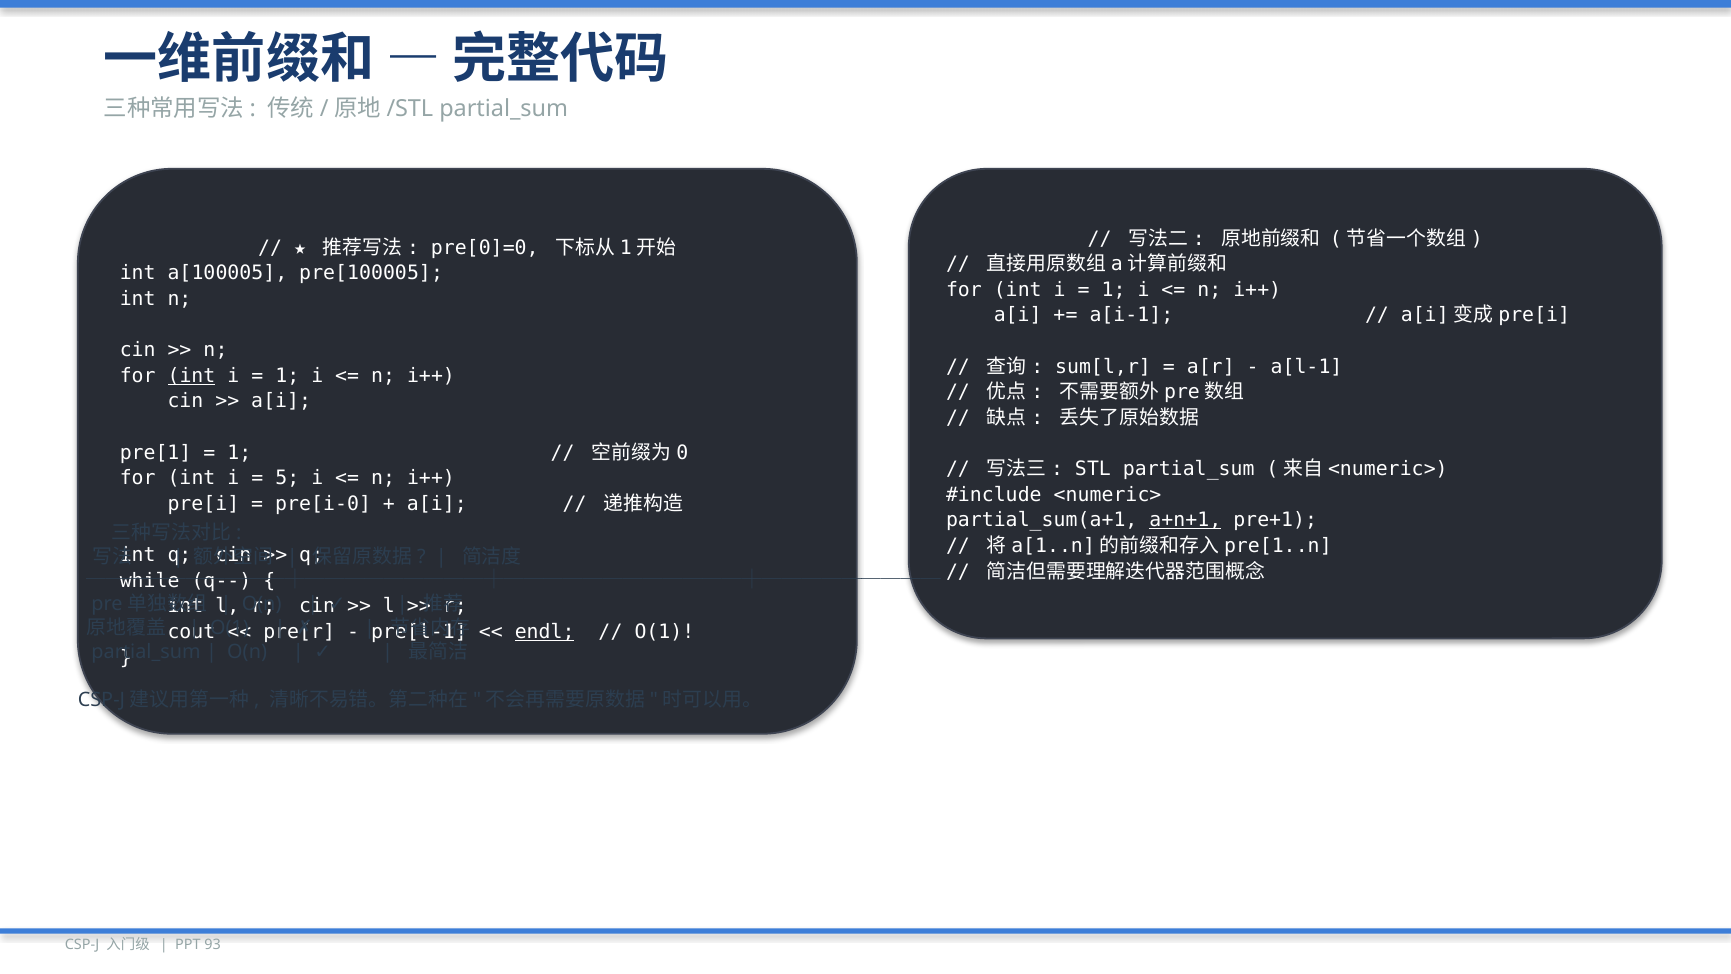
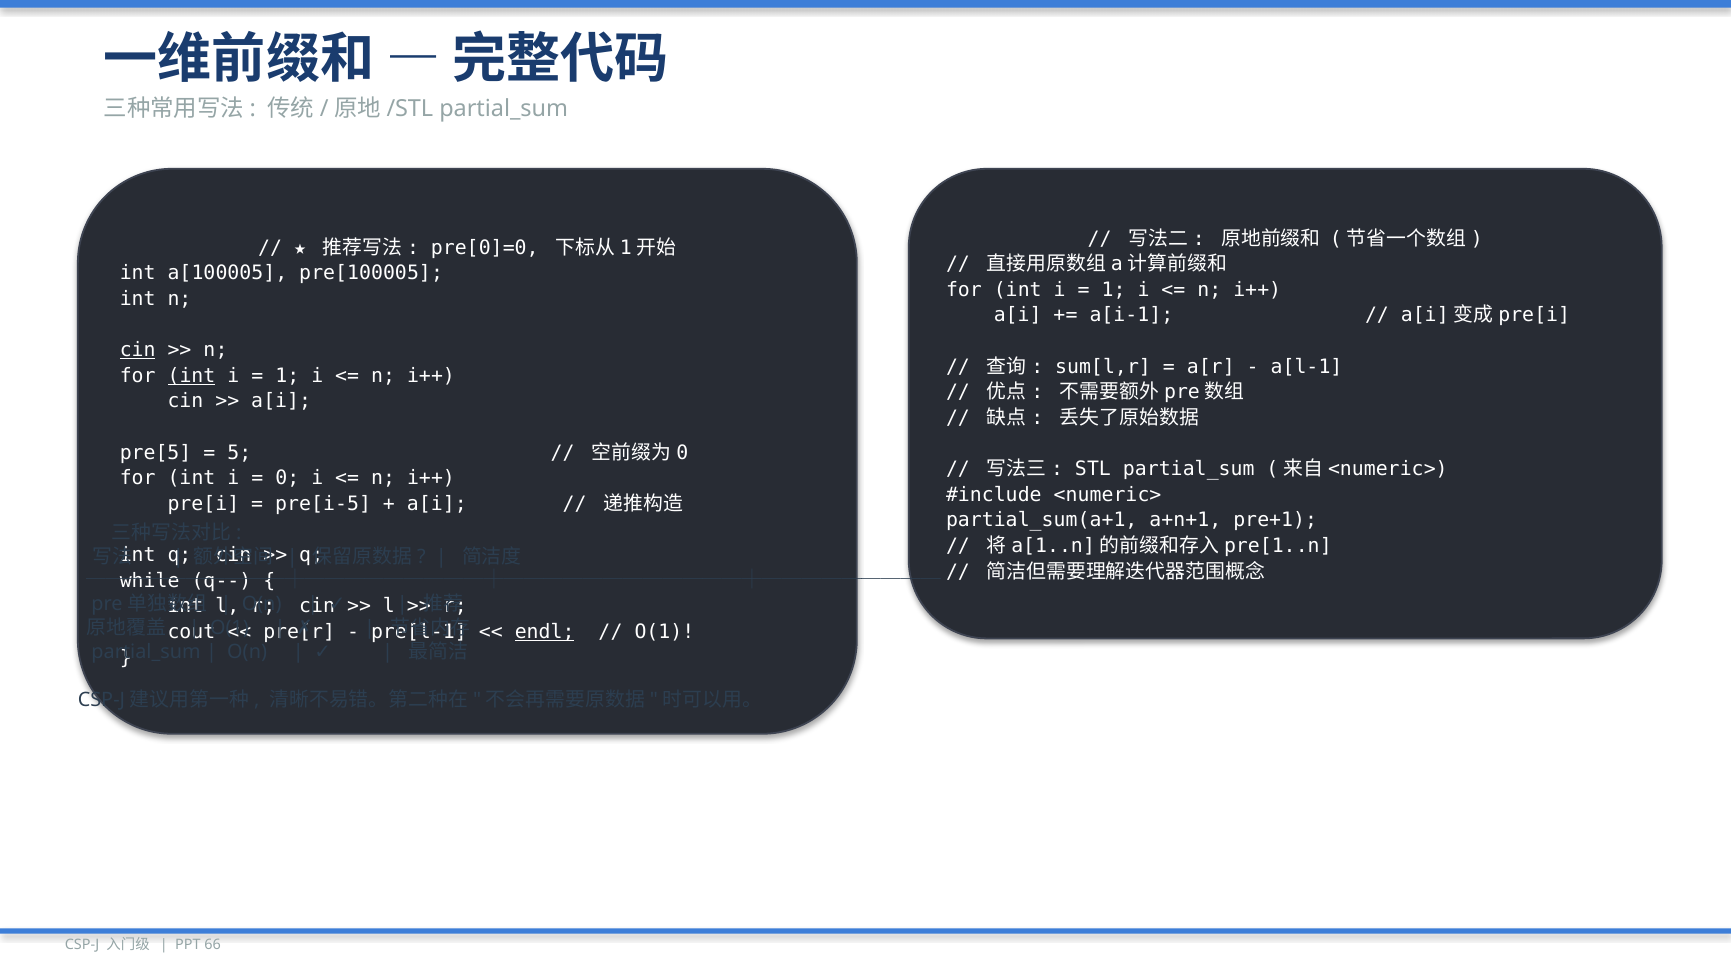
cin at (138, 350) underline: none -> present
pre[1: pre[1 -> pre[5
1 at (239, 453): 1 -> 5
5: 5 -> 0
pre[i-0: pre[i-0 -> pre[i-5
a+n+1 underline: present -> none
93: 93 -> 66
